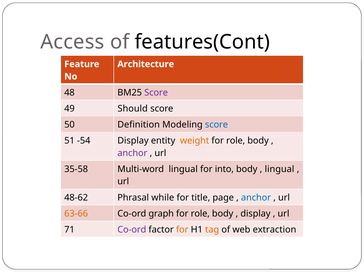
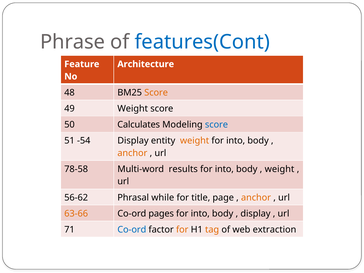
Access: Access -> Phrase
features(Cont colour: black -> blue
Score at (156, 93) colour: purple -> orange
49 Should: Should -> Weight
Definition: Definition -> Calculates
role at (236, 141): role -> into
anchor at (132, 153) colour: purple -> orange
35-58: 35-58 -> 78-58
Multi-word lingual: lingual -> results
lingual at (279, 169): lingual -> weight
48-62: 48-62 -> 56-62
anchor at (256, 197) colour: blue -> orange
graph: graph -> pages
role at (200, 214): role -> into
Co-ord at (132, 230) colour: purple -> blue
